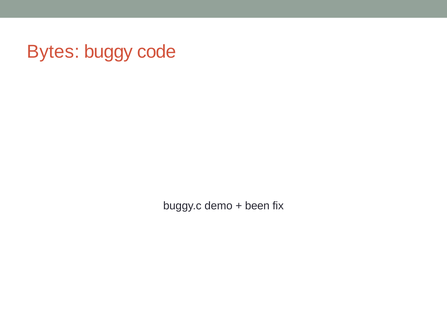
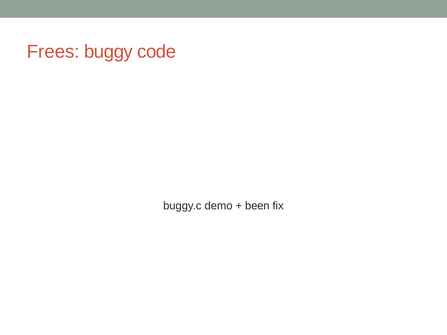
Bytes: Bytes -> Frees
